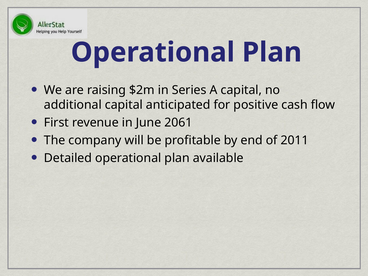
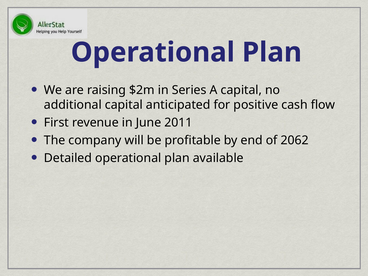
2061: 2061 -> 2011
2011: 2011 -> 2062
